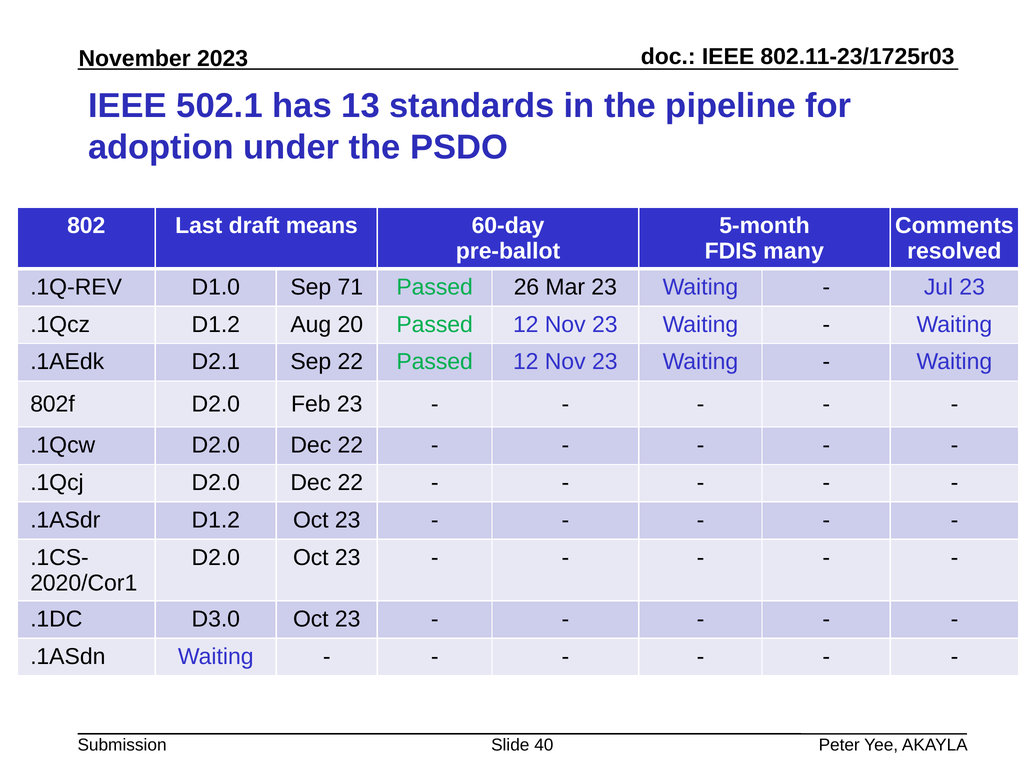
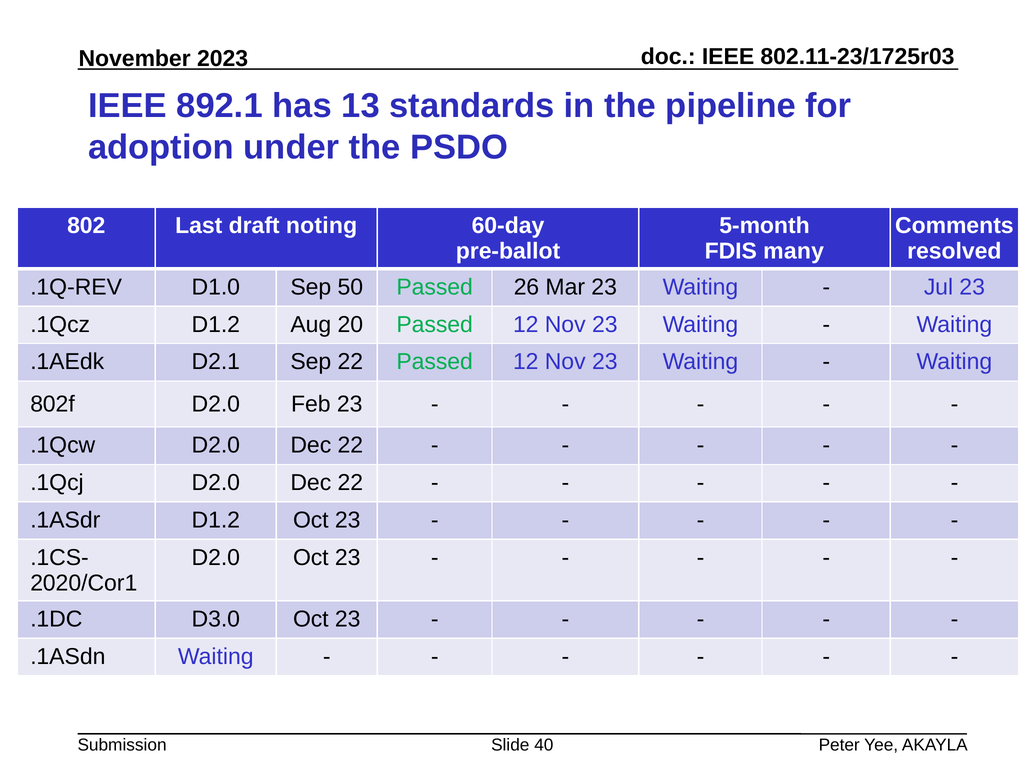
502.1: 502.1 -> 892.1
means: means -> noting
71: 71 -> 50
